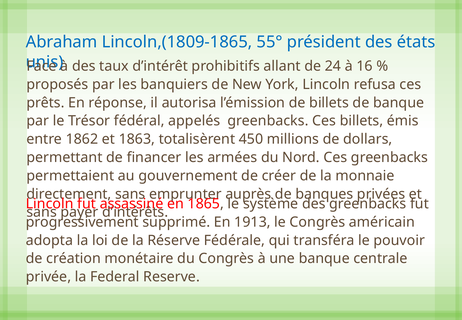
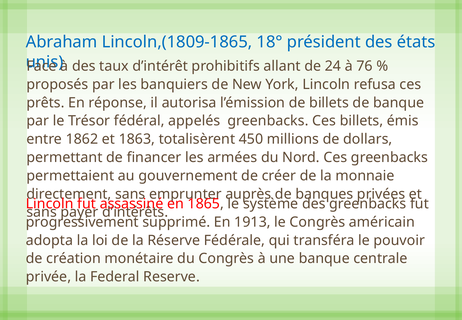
55°: 55° -> 18°
16: 16 -> 76
